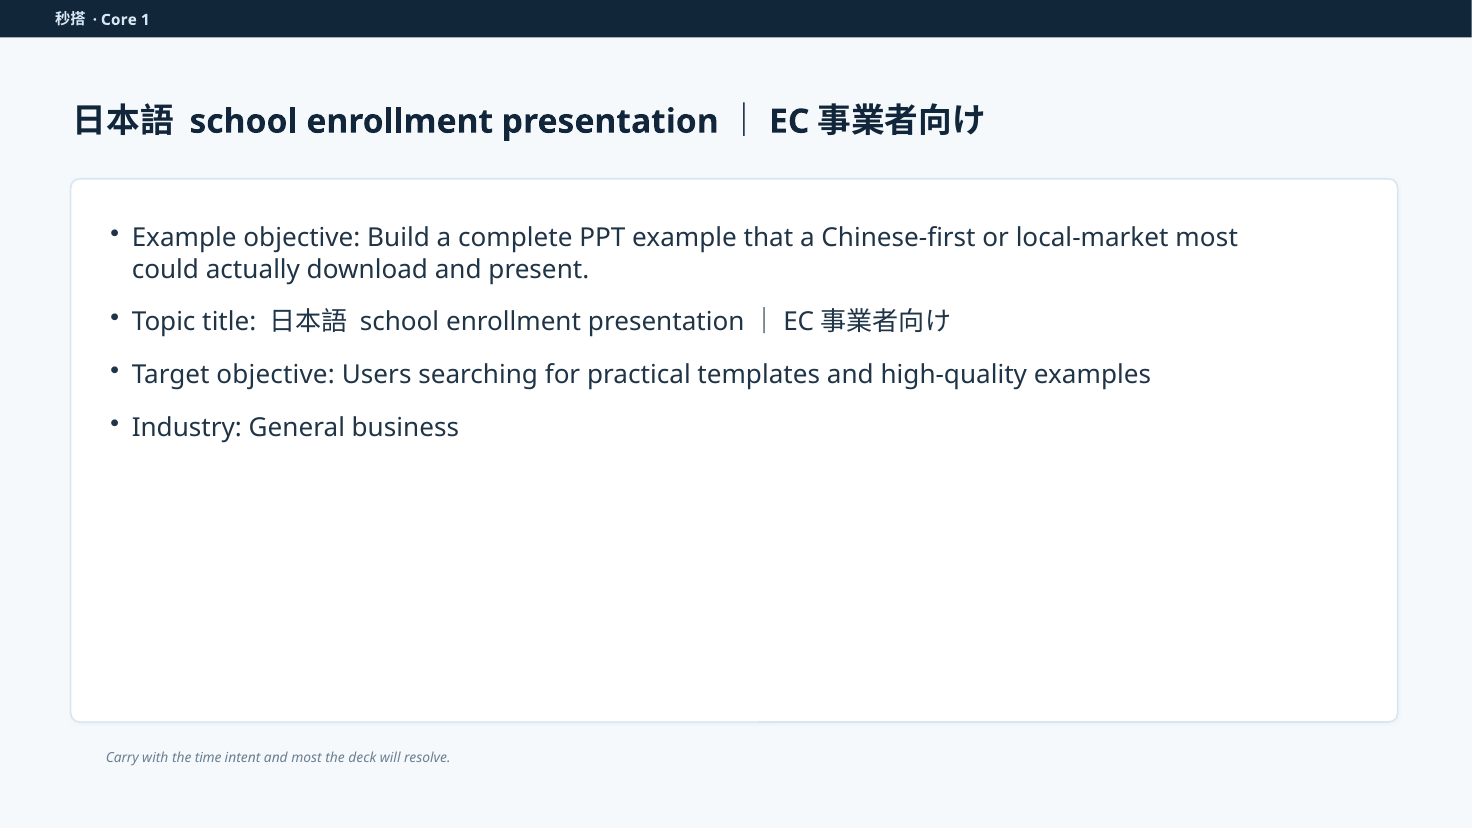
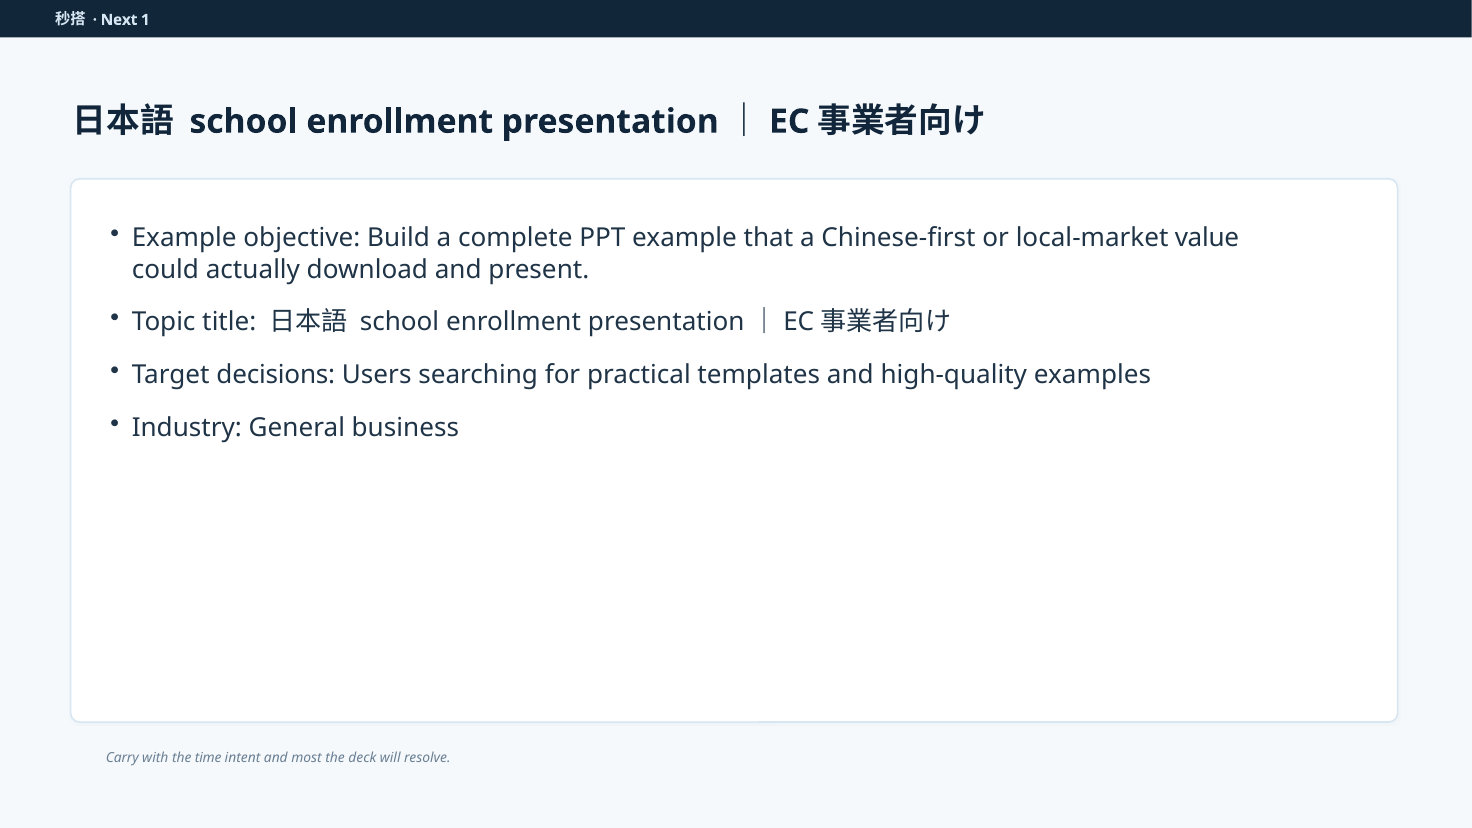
Core: Core -> Next
local-market most: most -> value
Target objective: objective -> decisions
